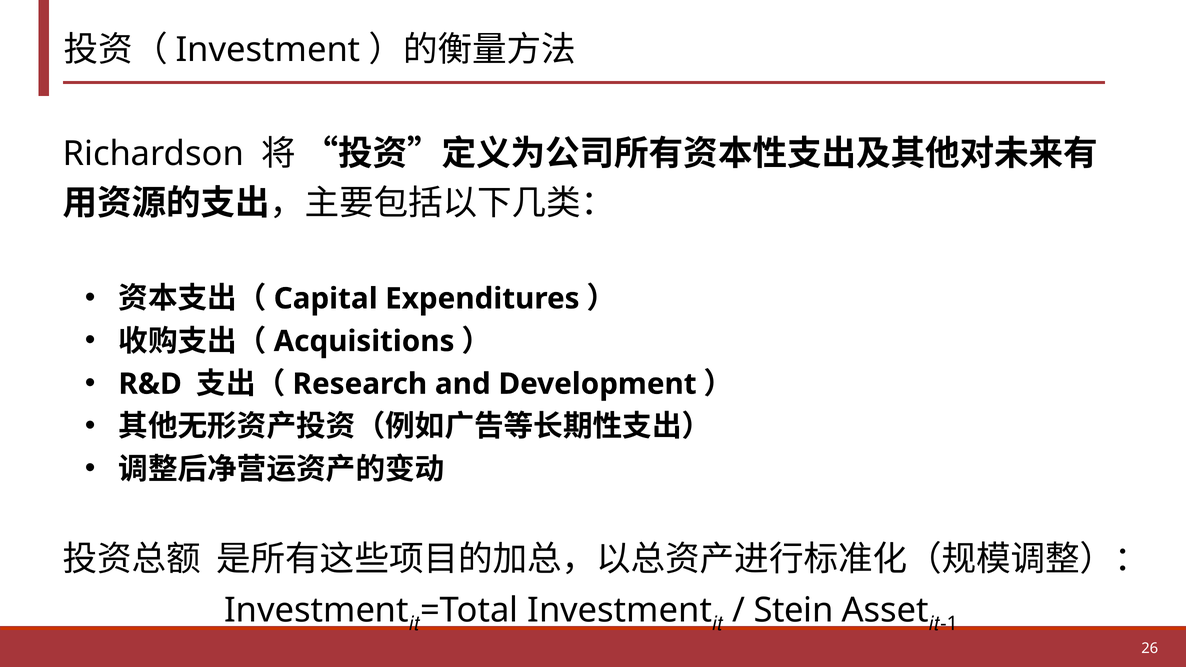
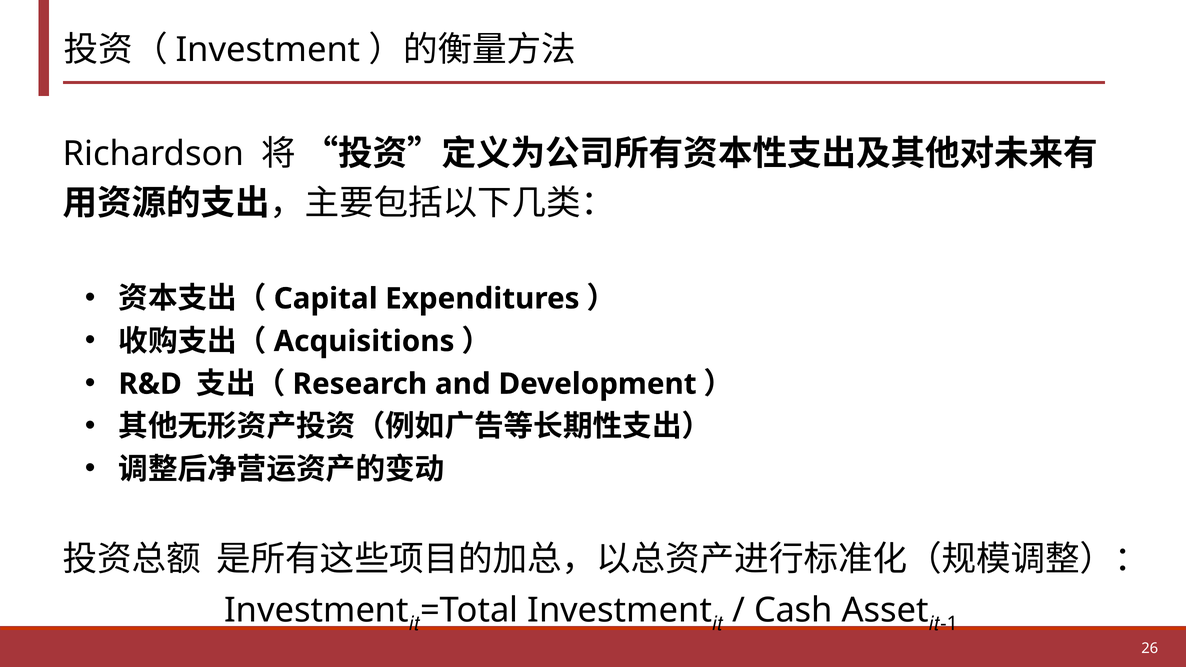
Stein: Stein -> Cash
